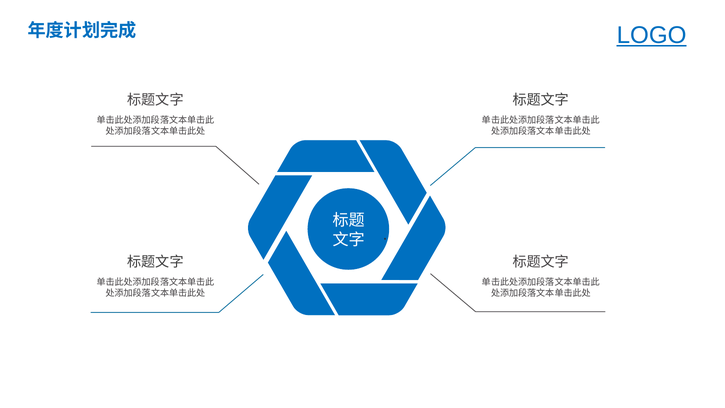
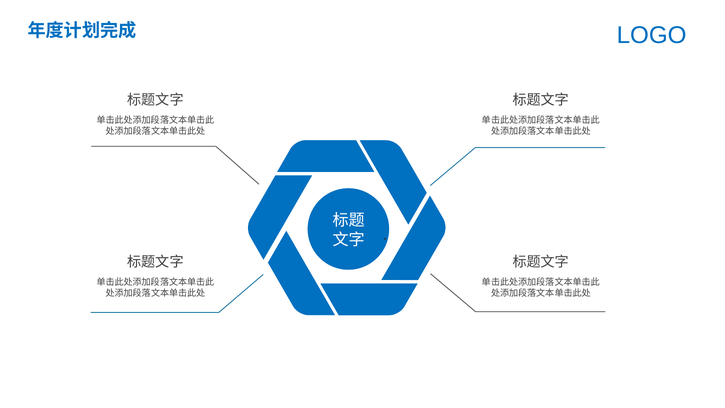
LOGO underline: present -> none
